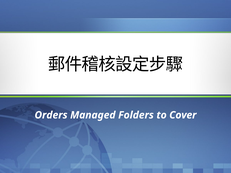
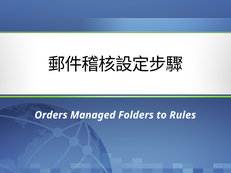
Cover: Cover -> Rules
